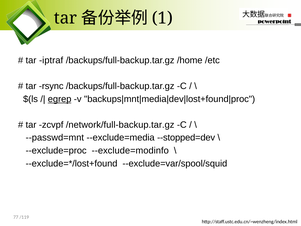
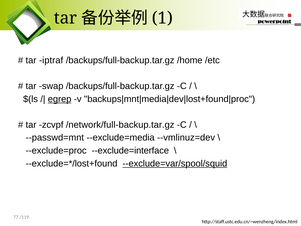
rsync: rsync -> swap
--stopped=dev: --stopped=dev -> --vmlinuz=dev
--exclude=modinfo: --exclude=modinfo -> --exclude=interface
--exclude=var/spool/squid underline: none -> present
